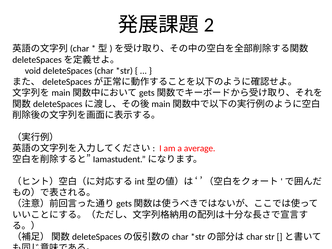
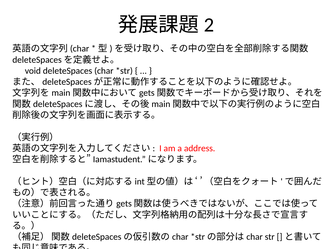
average: average -> address
